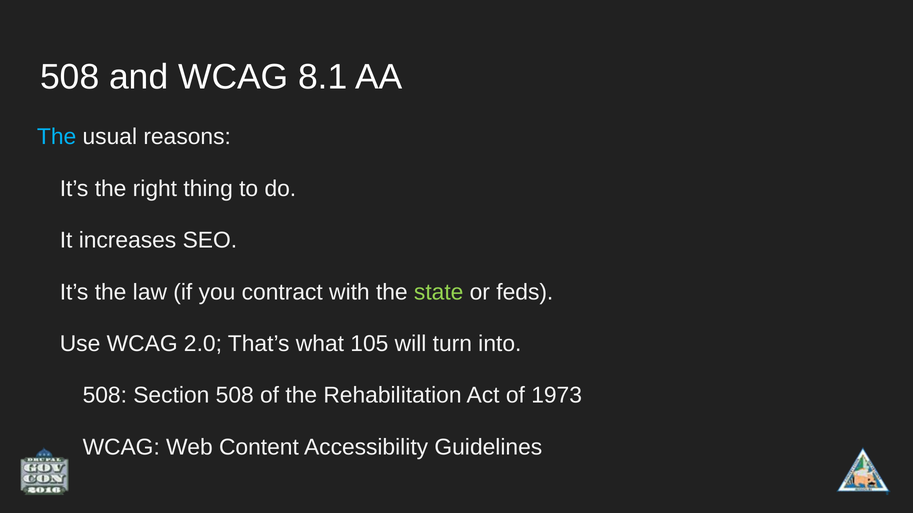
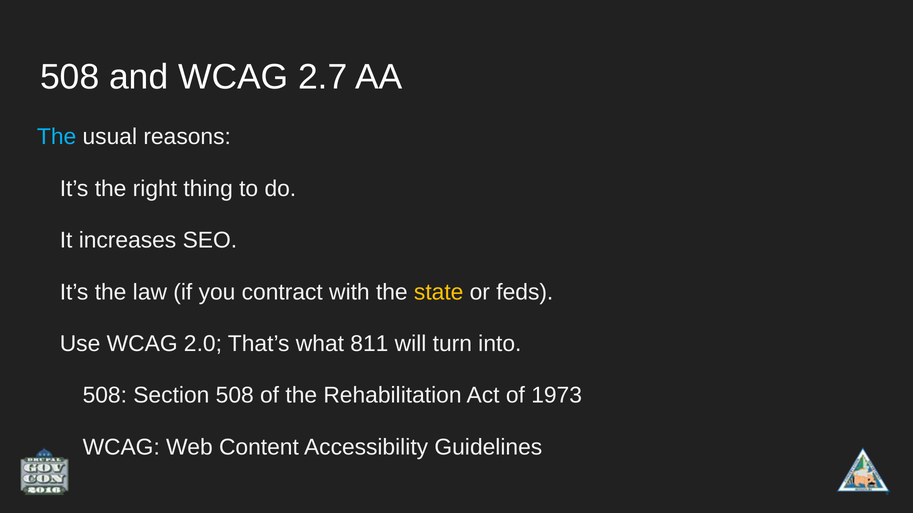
8.1: 8.1 -> 2.7
state colour: light green -> yellow
105: 105 -> 811
